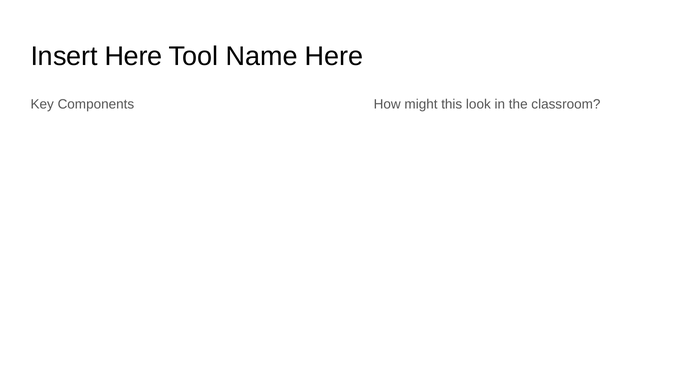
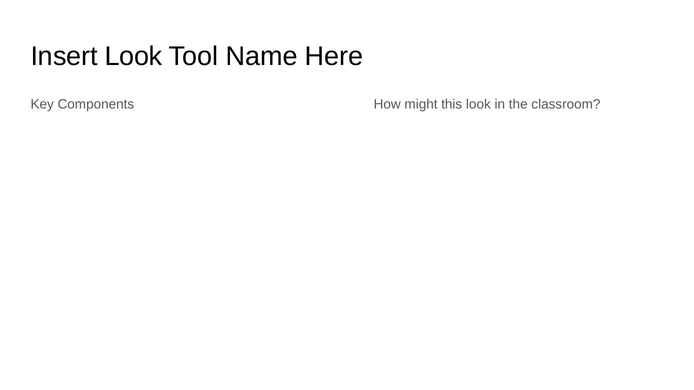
Insert Here: Here -> Look
